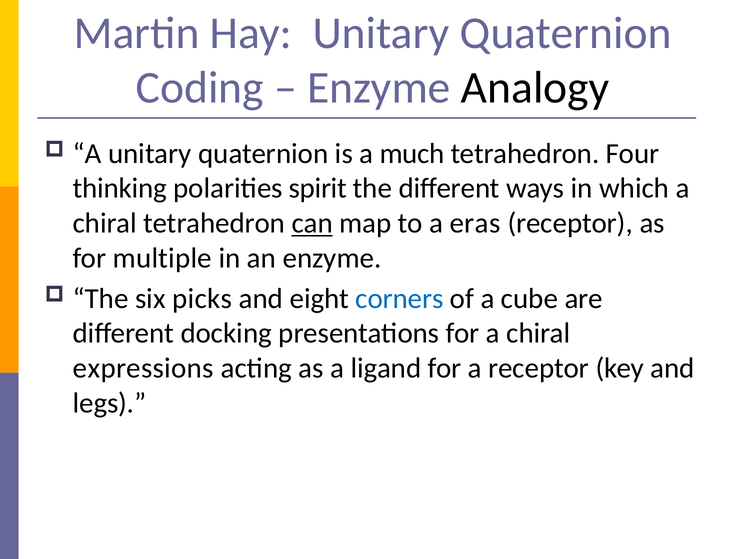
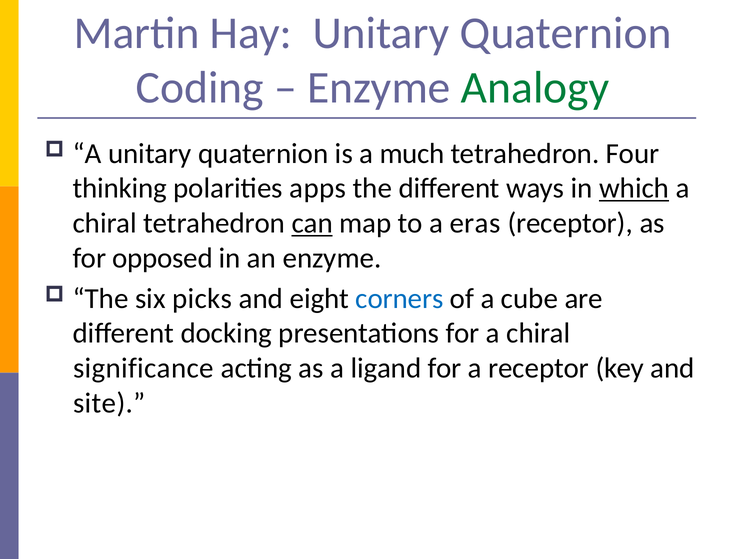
Analogy colour: black -> green
spirit: spirit -> apps
which underline: none -> present
multiple: multiple -> opposed
expressions: expressions -> significance
legs: legs -> site
